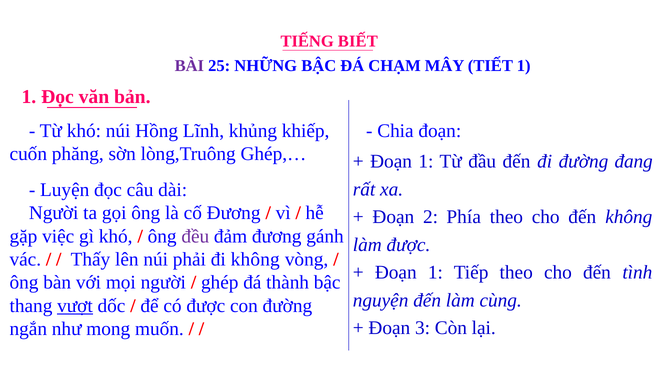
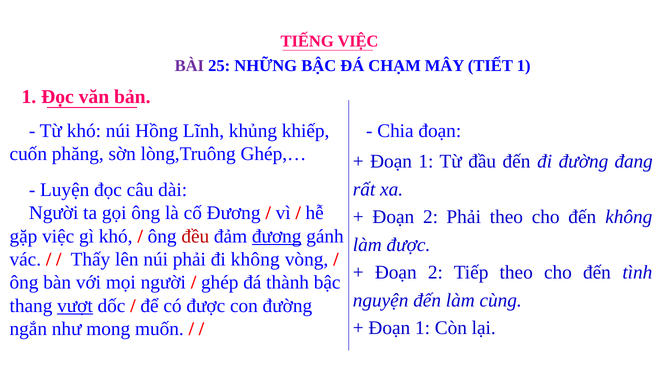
TIẾNG BIẾT: BIẾT -> VIỆC
2 Phía: Phía -> Phải
đều colour: purple -> red
đương at (277, 236) underline: none -> present
1 at (435, 273): 1 -> 2
3 at (423, 328): 3 -> 1
